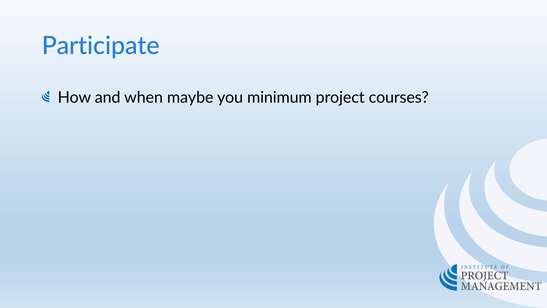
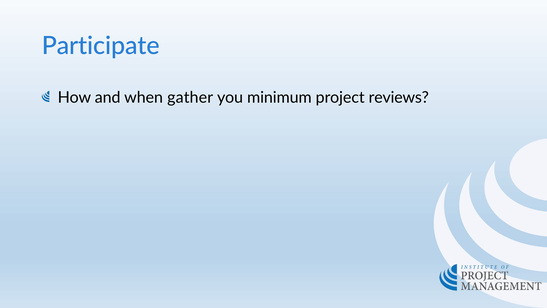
maybe: maybe -> gather
courses: courses -> reviews
